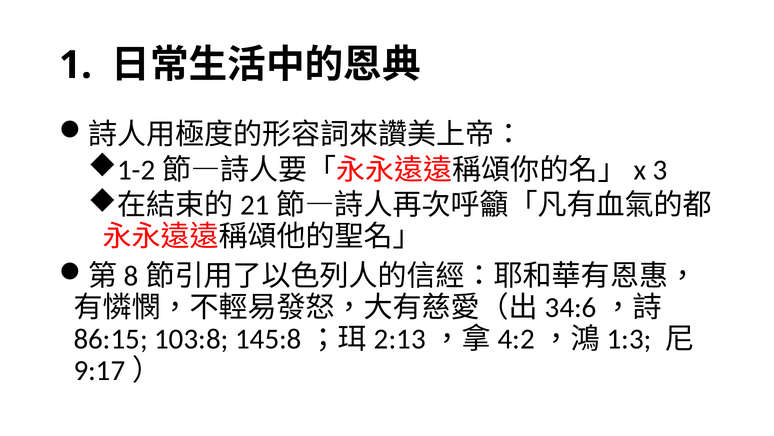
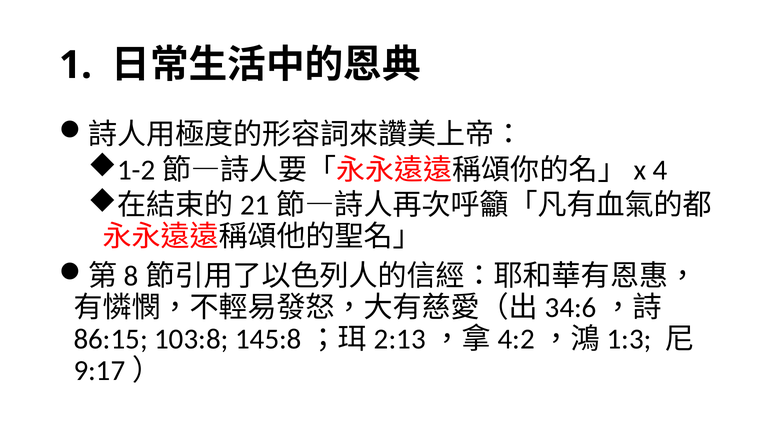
3: 3 -> 4
